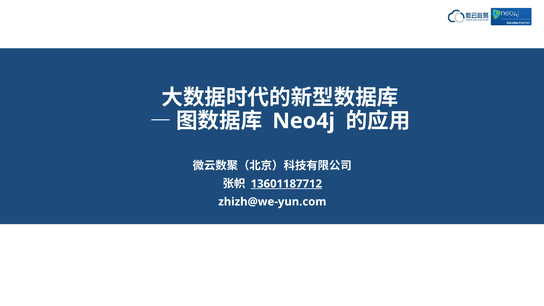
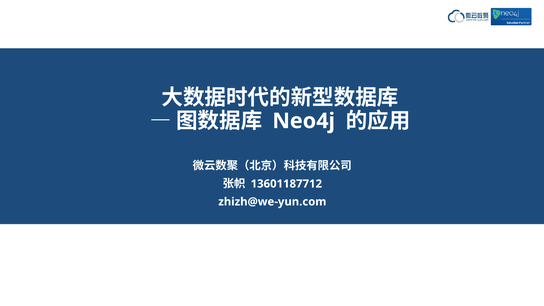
13601187712 underline: present -> none
